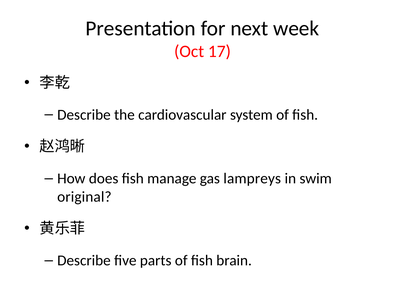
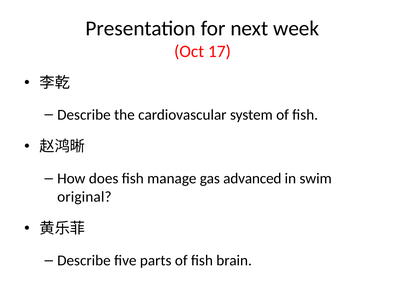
lampreys: lampreys -> advanced
